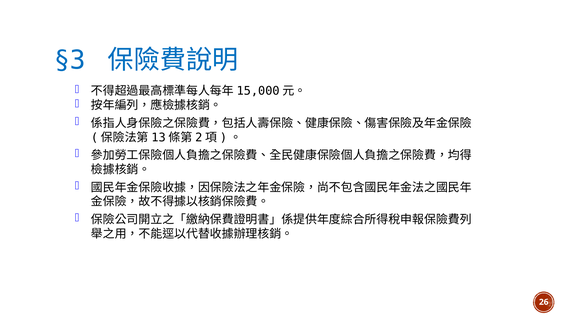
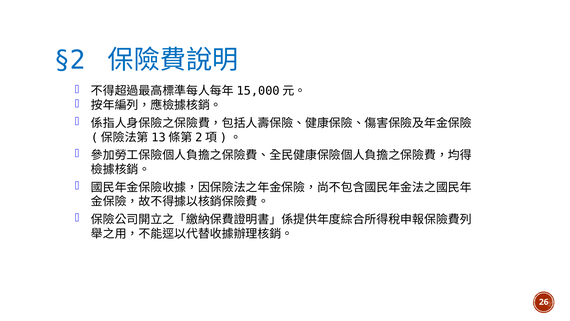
§3: §3 -> §2
